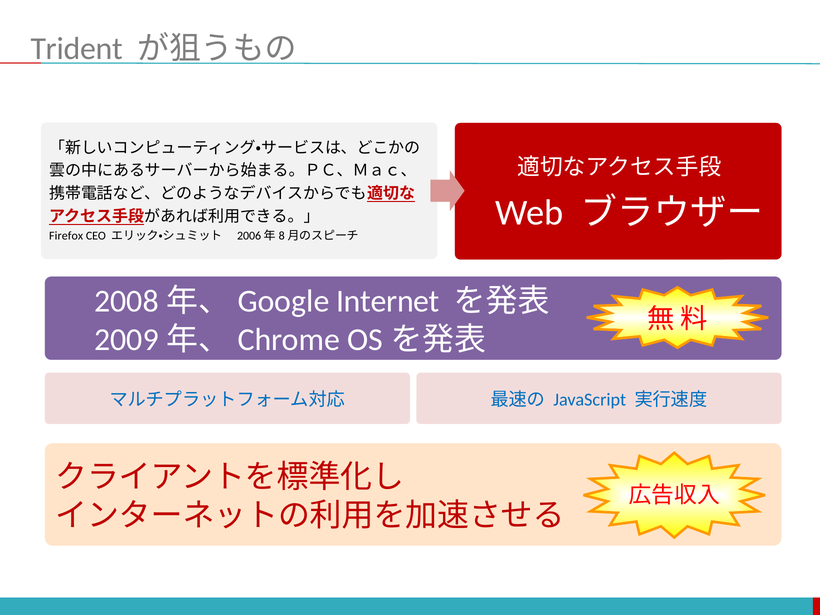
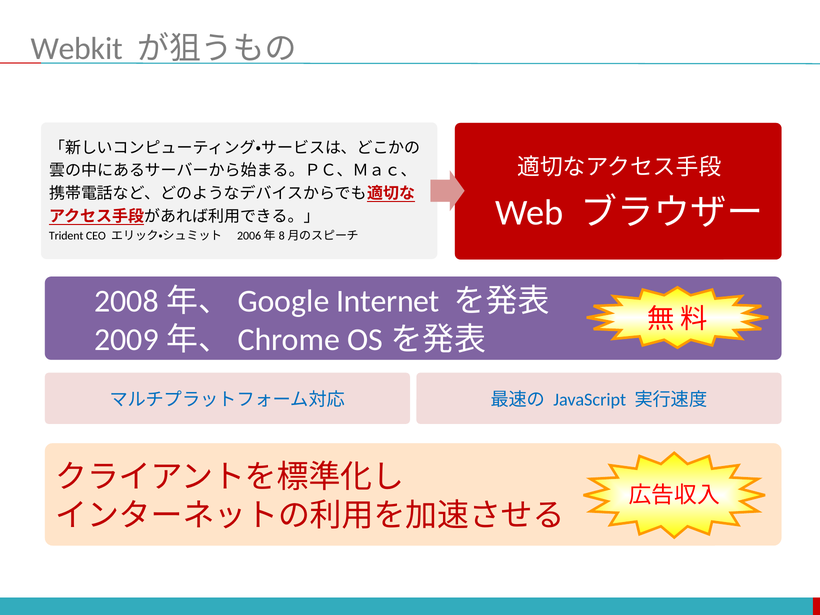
Trident: Trident -> Webkit
Firefox: Firefox -> Trident
